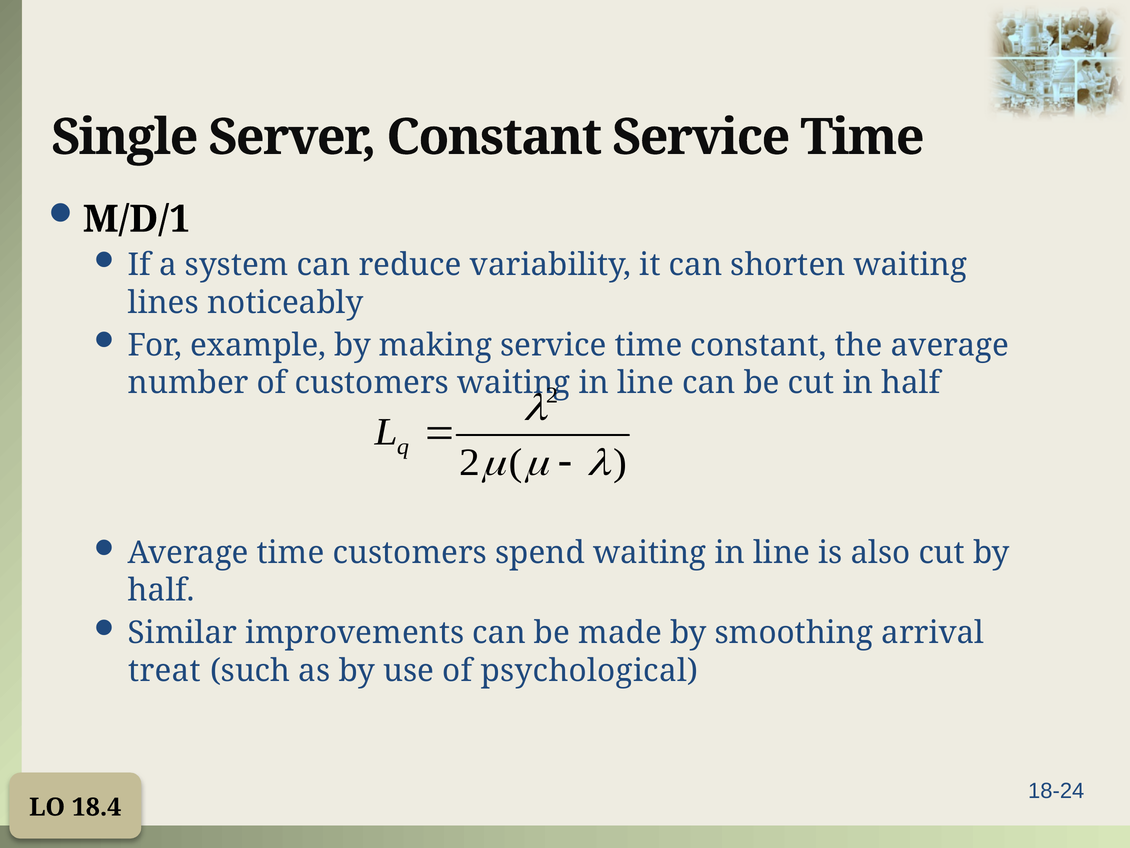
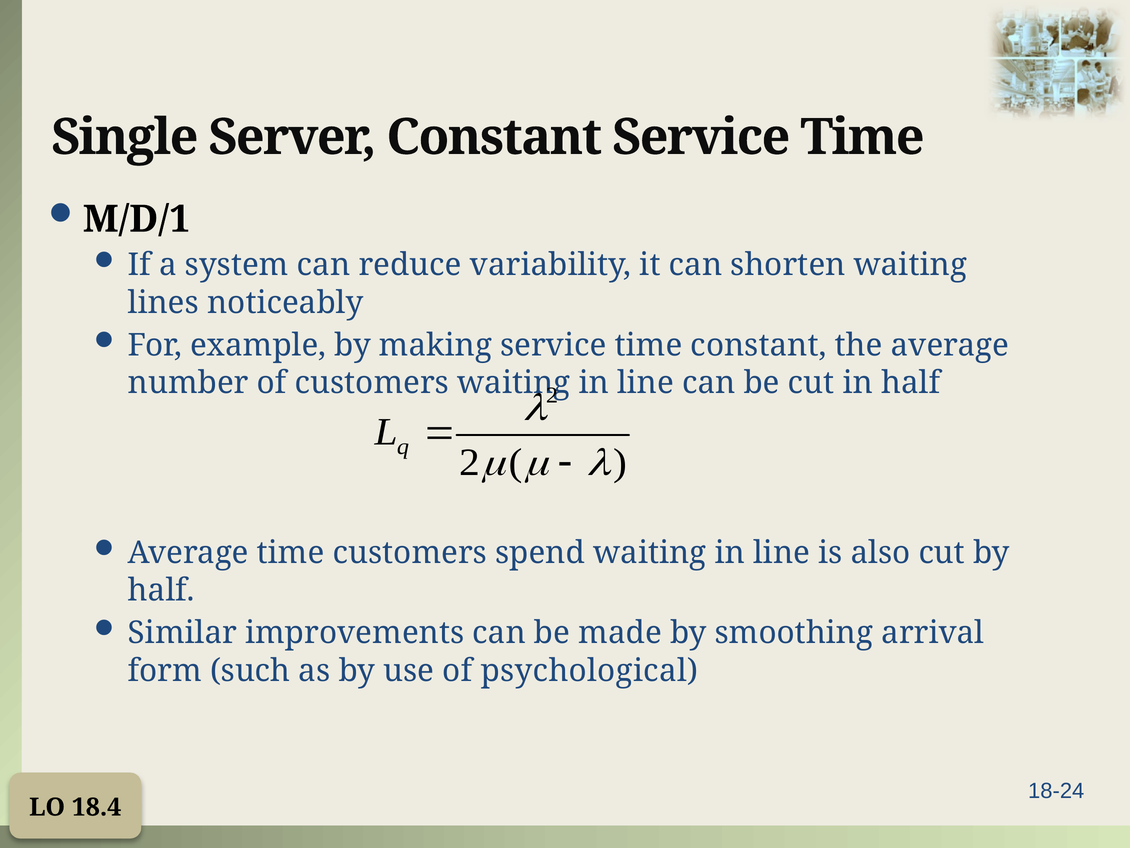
treat: treat -> form
